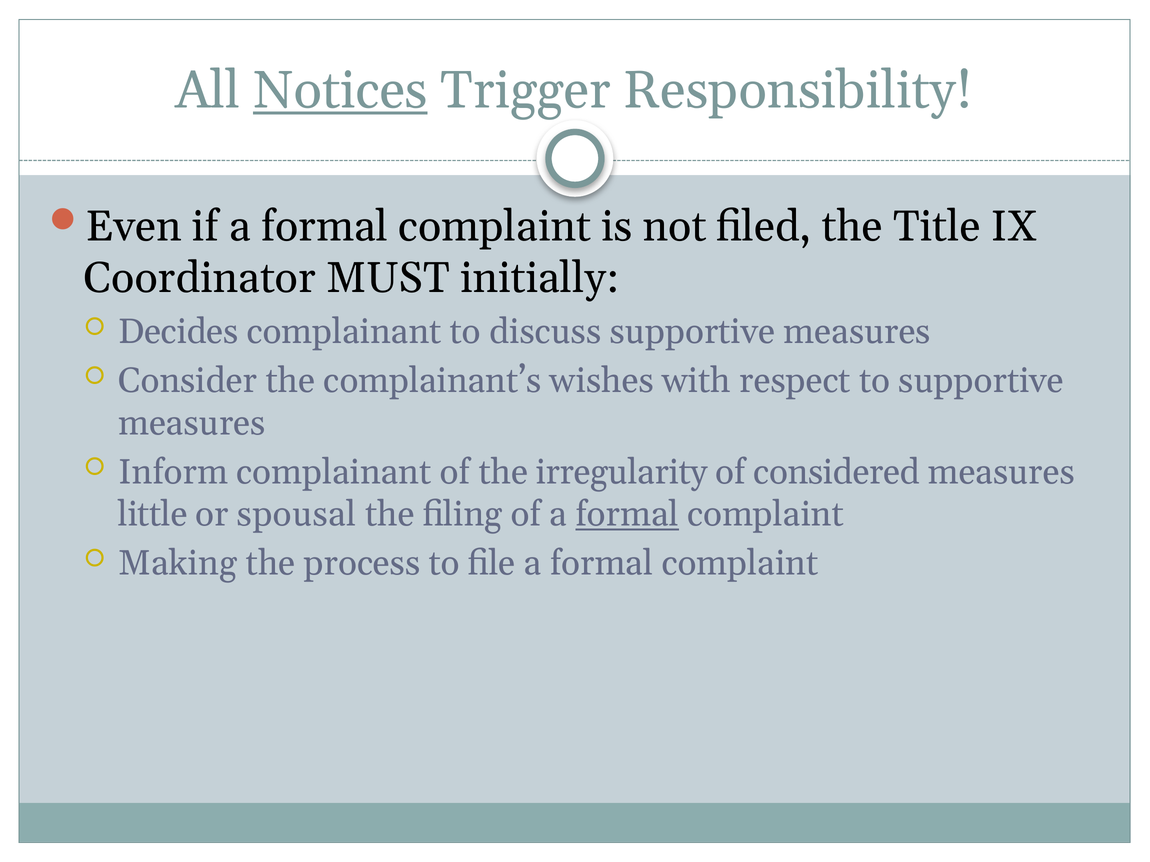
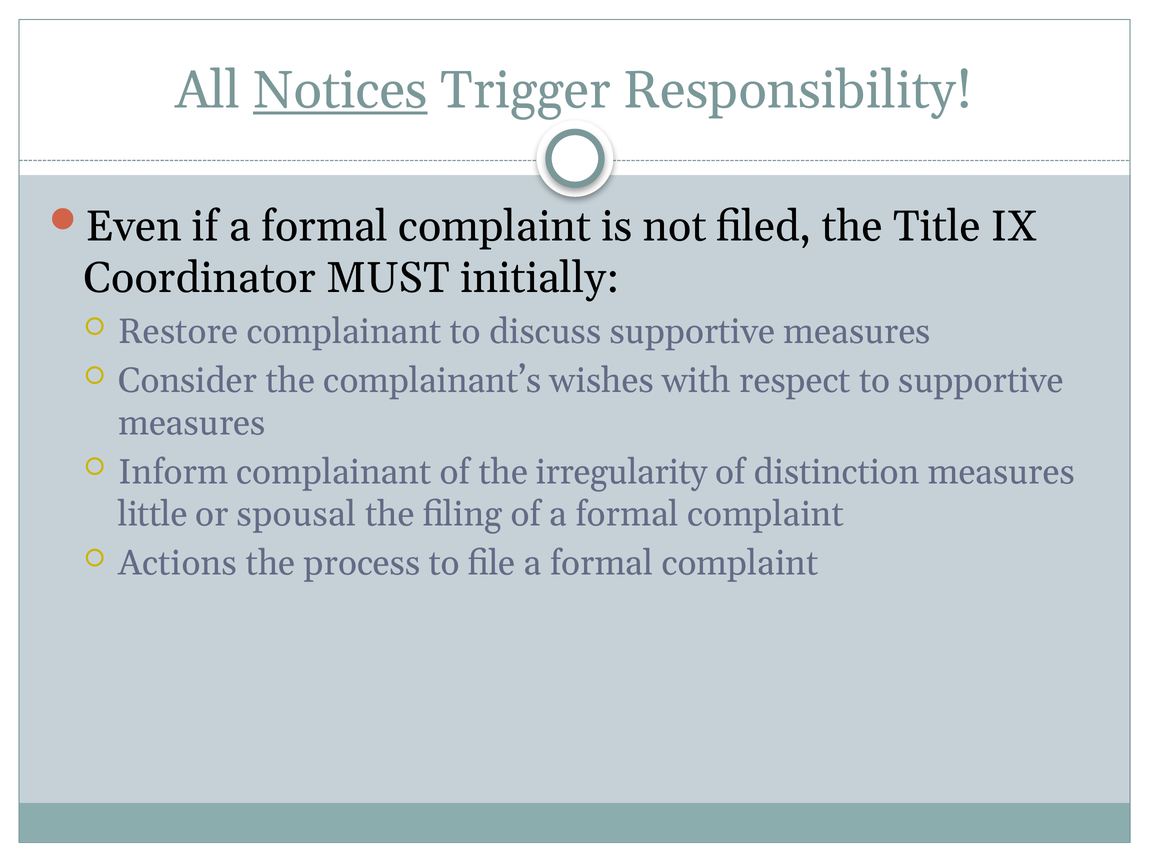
Decides: Decides -> Restore
considered: considered -> distinction
formal at (627, 515) underline: present -> none
Making: Making -> Actions
